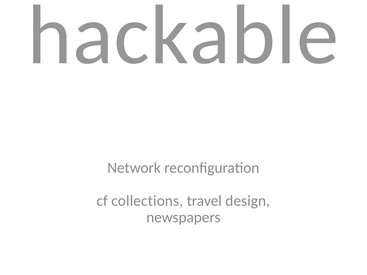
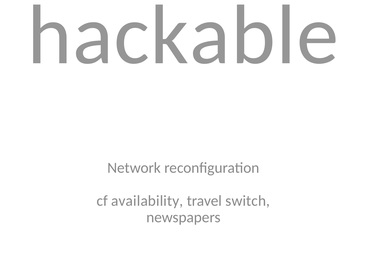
collections: collections -> availability
design: design -> switch
